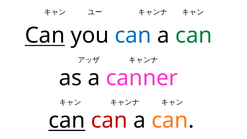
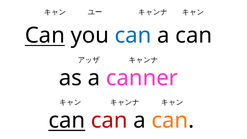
can at (194, 35) colour: green -> black
